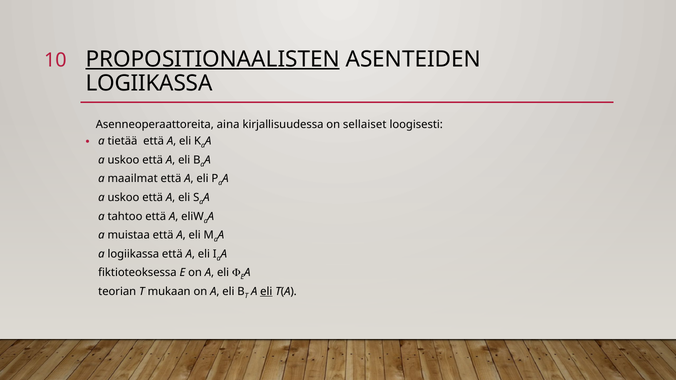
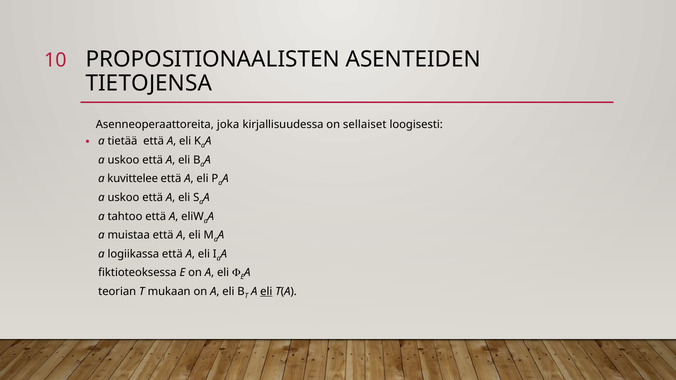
PROPOSITIONAALISTEN underline: present -> none
LOGIIKASSA at (149, 84): LOGIIKASSA -> TIETOJENSA
aina: aina -> joka
maailmat: maailmat -> kuvittelee
